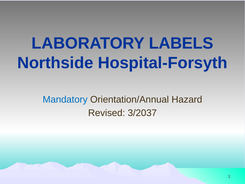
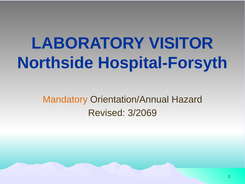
LABELS: LABELS -> VISITOR
Mandatory colour: blue -> orange
3/2037: 3/2037 -> 3/2069
